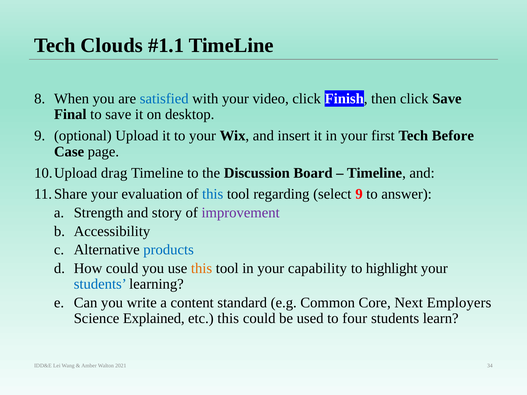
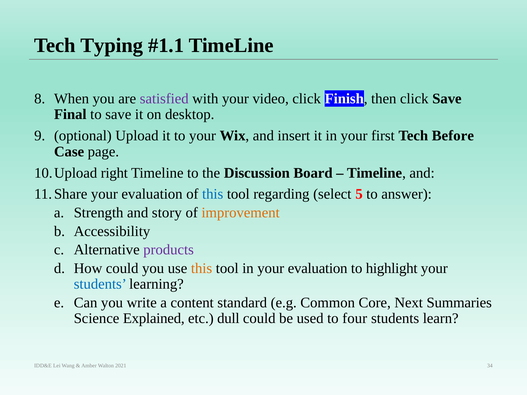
Clouds: Clouds -> Typing
satisfied colour: blue -> purple
drag: drag -> right
select 9: 9 -> 5
improvement colour: purple -> orange
products colour: blue -> purple
in your capability: capability -> evaluation
Employers: Employers -> Summaries
etc this: this -> dull
